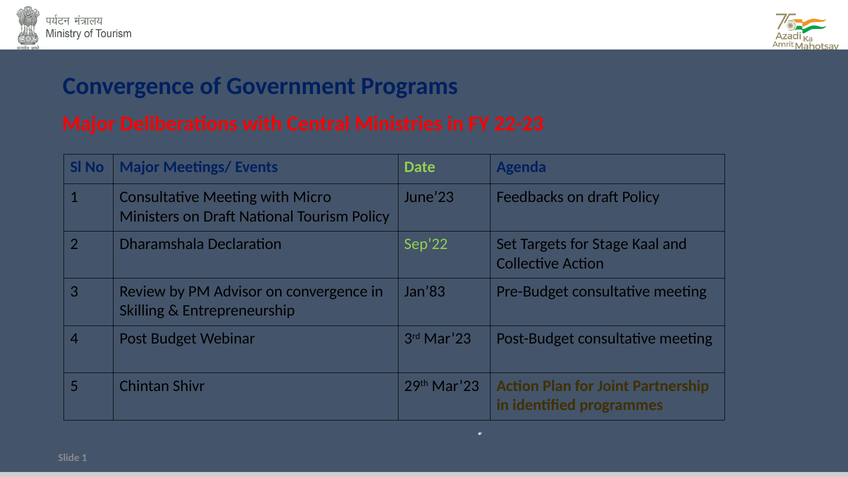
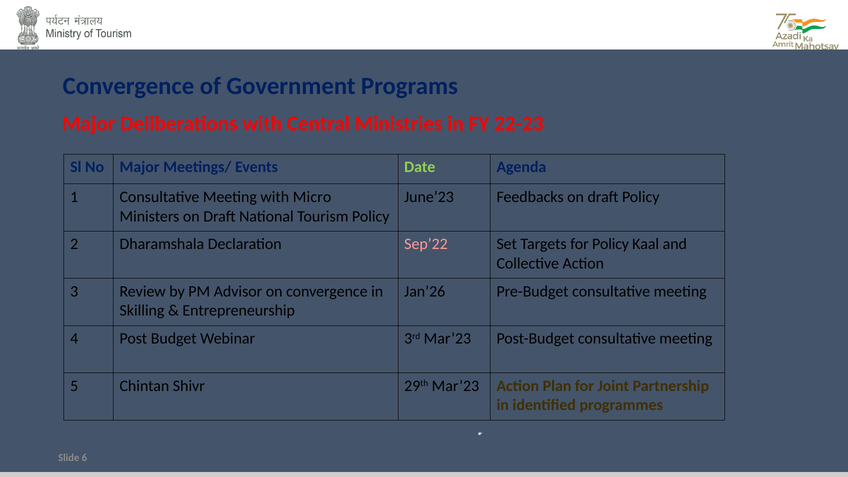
Sep’22 colour: light green -> pink
for Stage: Stage -> Policy
Jan’83: Jan’83 -> Jan’26
1 at (84, 458): 1 -> 6
